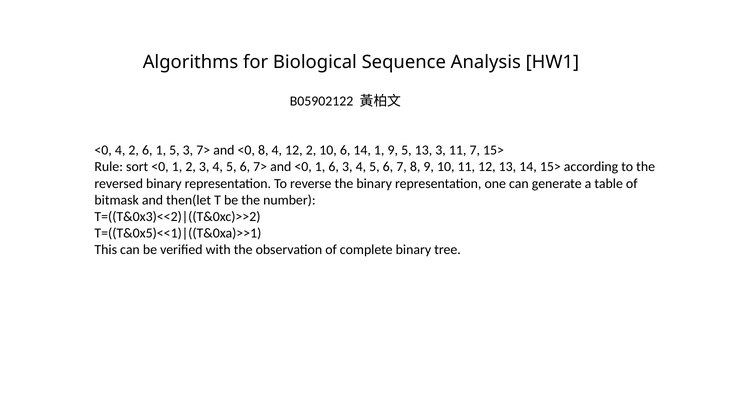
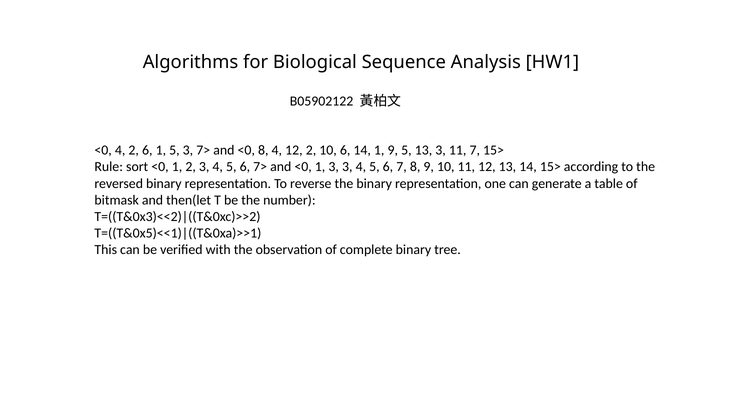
1 6: 6 -> 3
